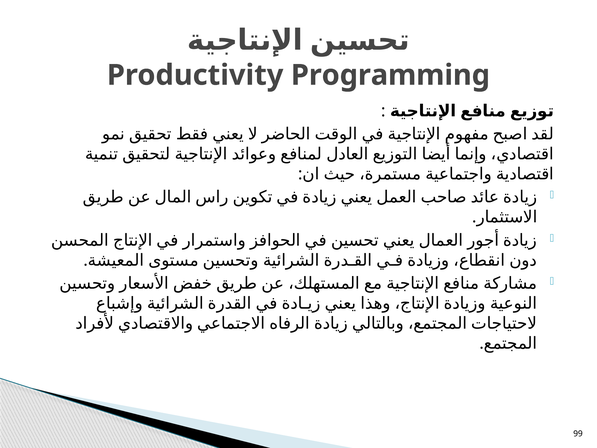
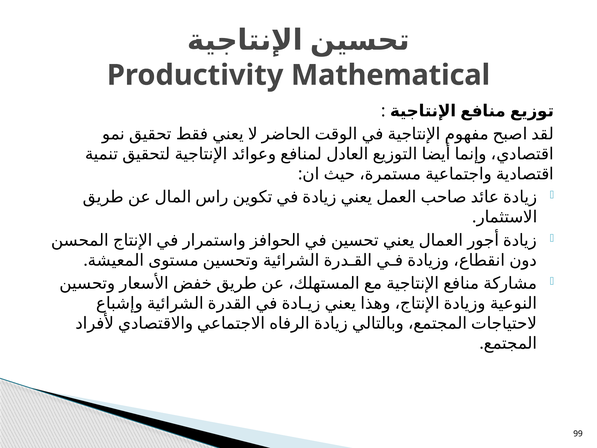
Programming: Programming -> Mathematical
